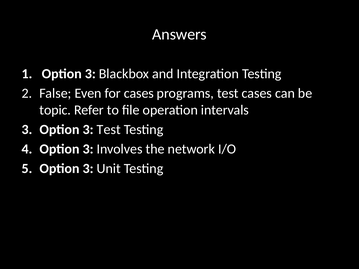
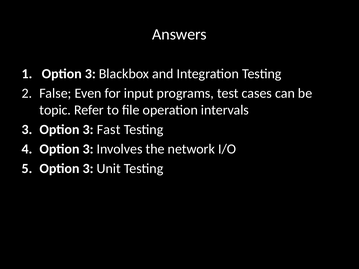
for cases: cases -> input
3 Test: Test -> Fast
